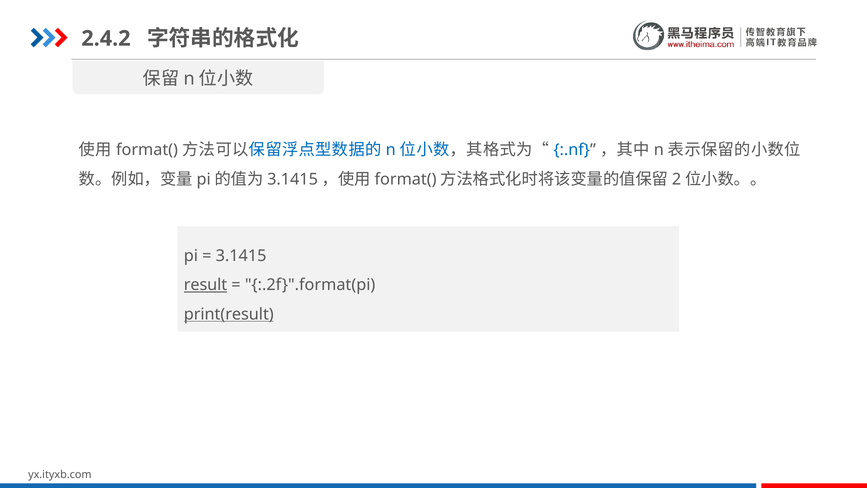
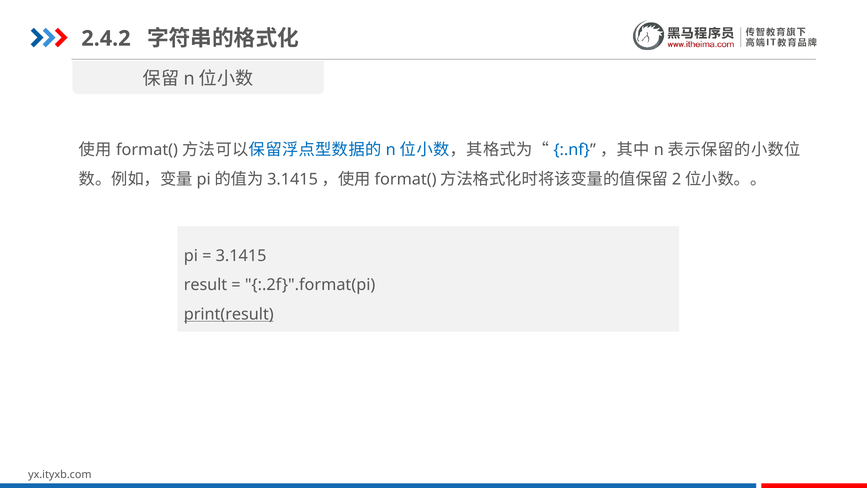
result underline: present -> none
